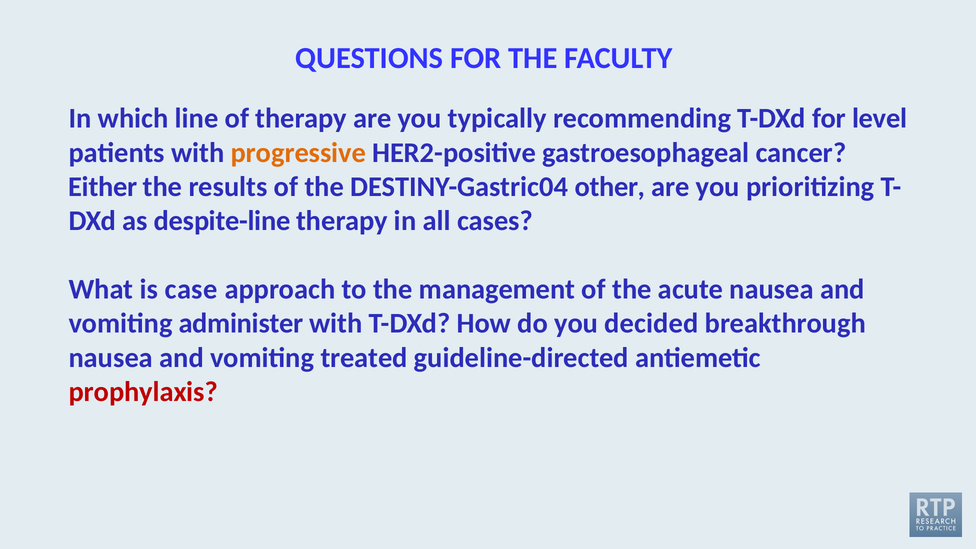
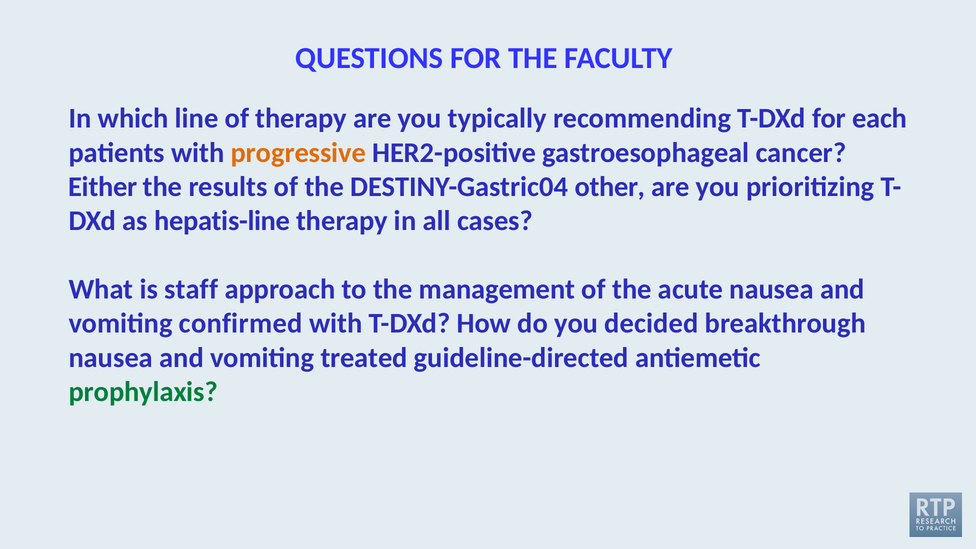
level: level -> each
despite-line: despite-line -> hepatis-line
case: case -> staff
administer: administer -> confirmed
prophylaxis colour: red -> green
